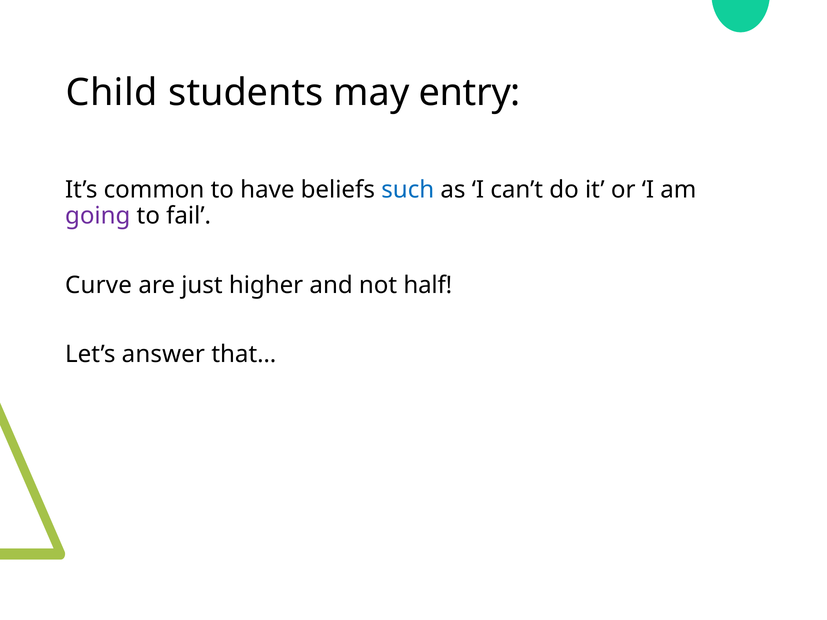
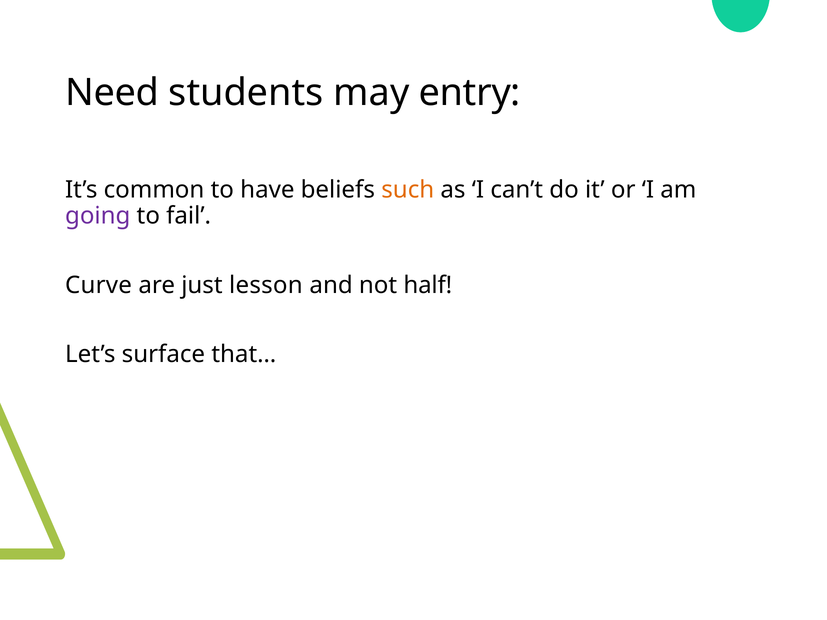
Child: Child -> Need
such colour: blue -> orange
higher: higher -> lesson
answer: answer -> surface
